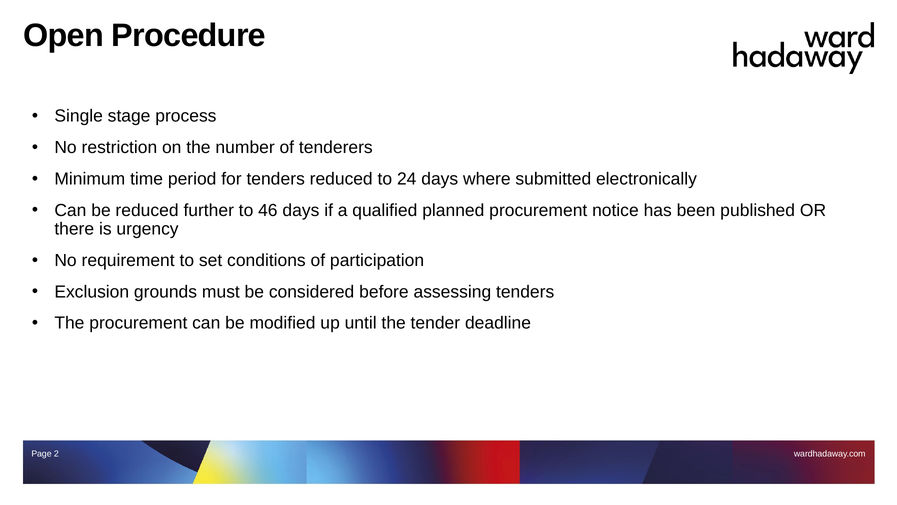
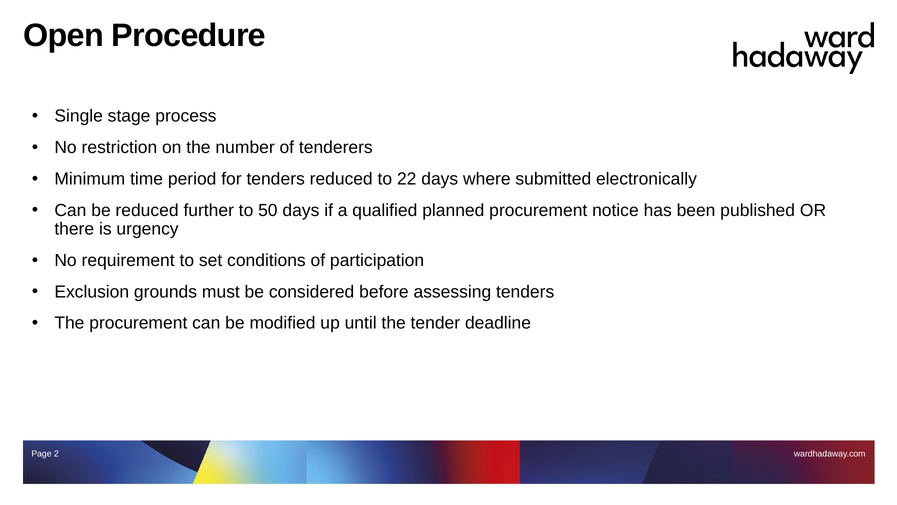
24: 24 -> 22
46: 46 -> 50
